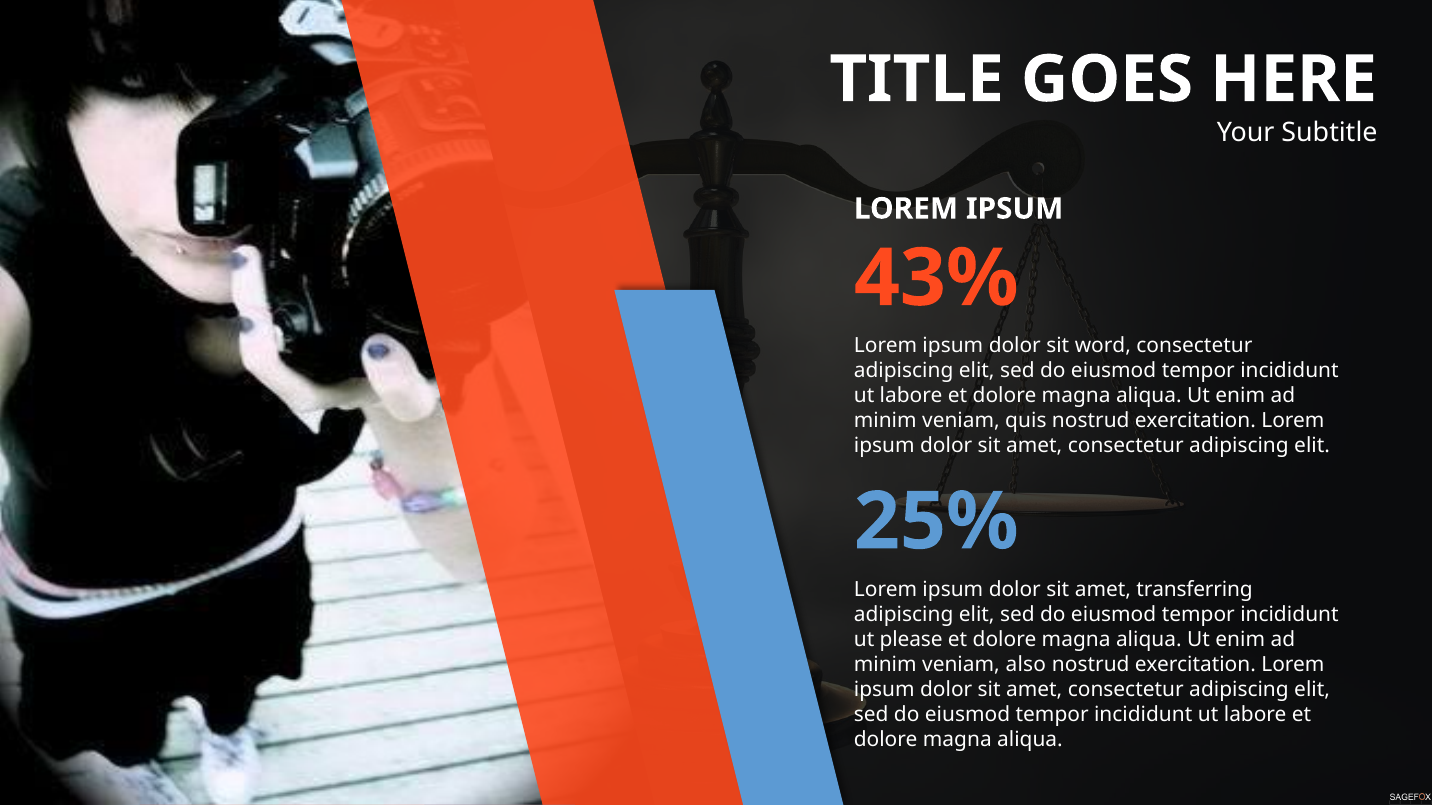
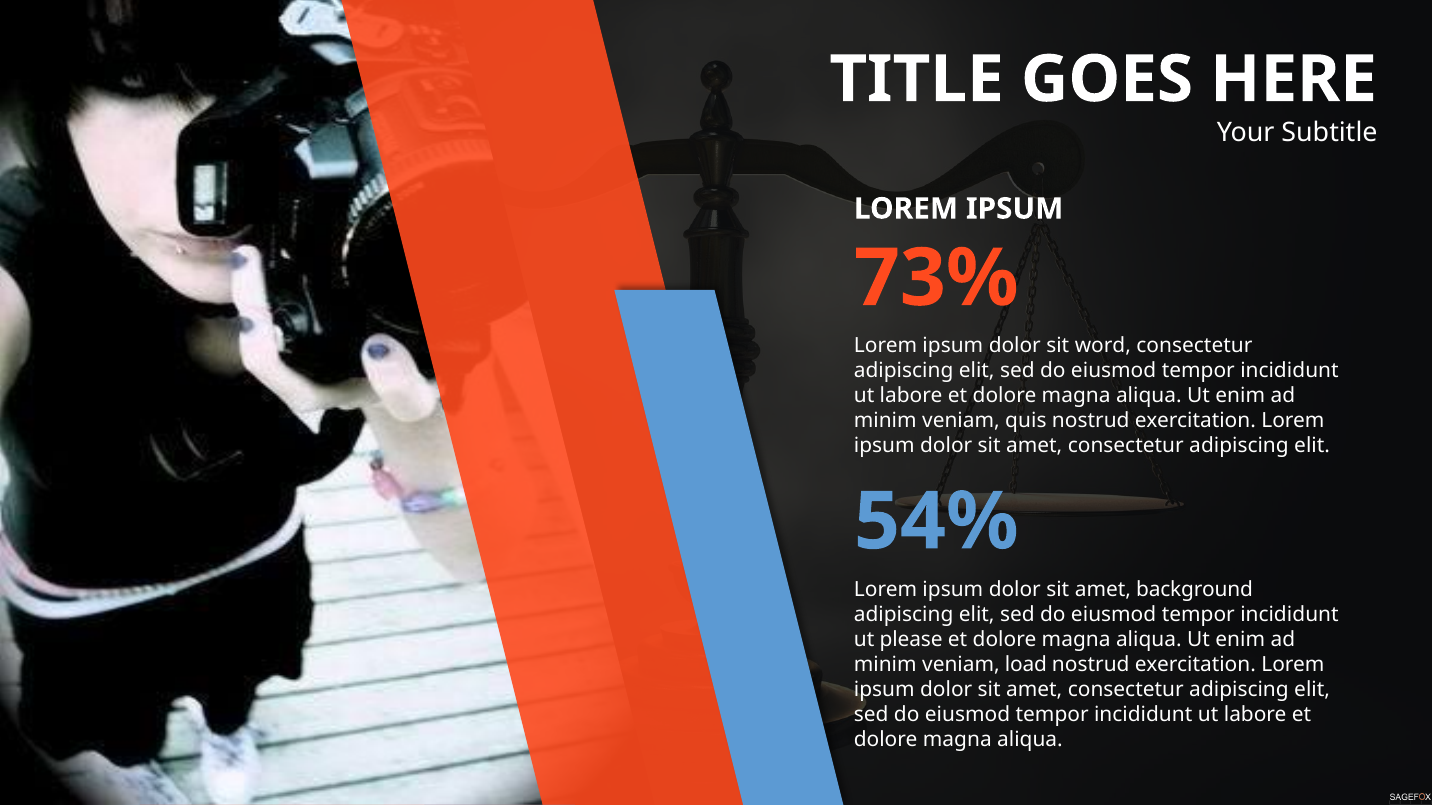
43%: 43% -> 73%
25%: 25% -> 54%
transferring: transferring -> background
also: also -> load
